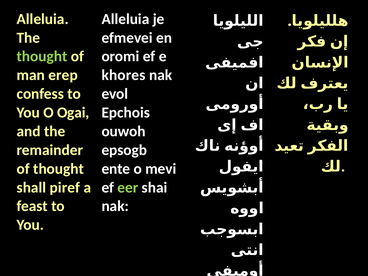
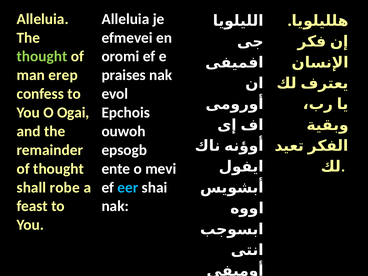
khores: khores -> praises
piref: piref -> robe
eer colour: light green -> light blue
